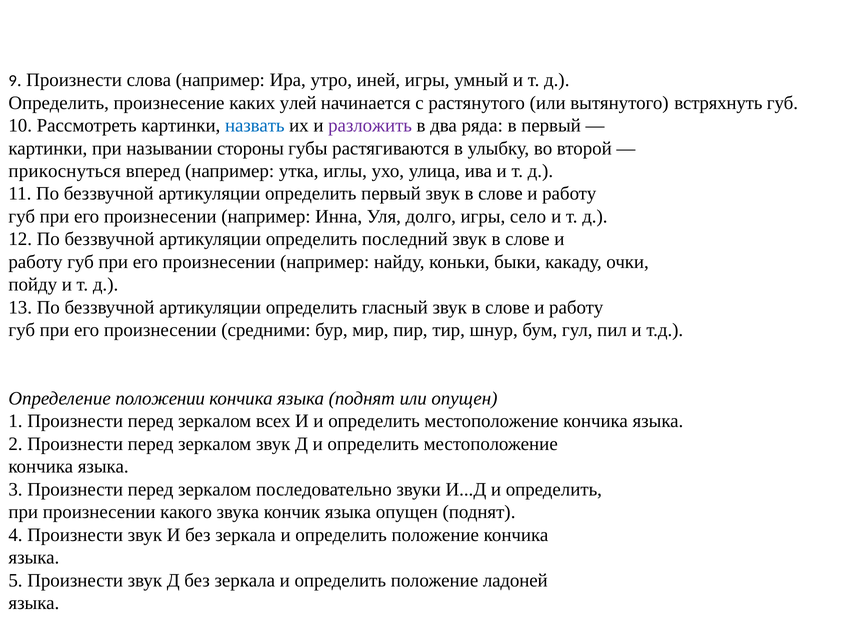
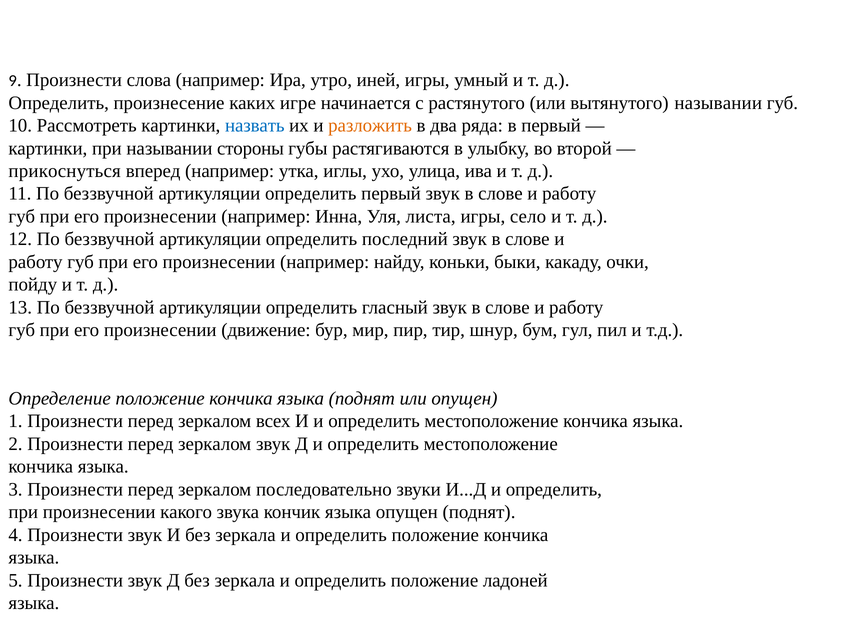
улей: улей -> игре
вытянутого встряхнуть: встряхнуть -> назывании
разложить colour: purple -> orange
долго: долго -> листа
средними: средними -> движение
Определение положении: положении -> положение
